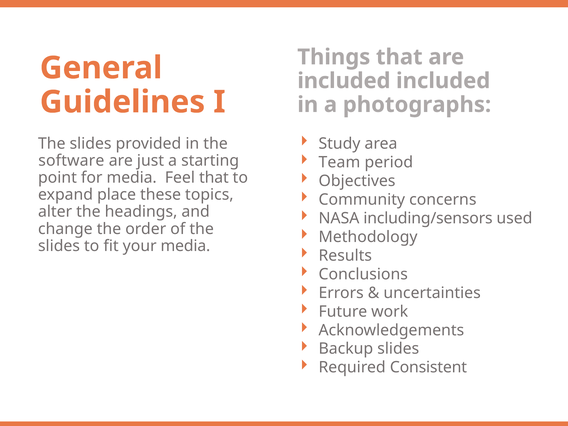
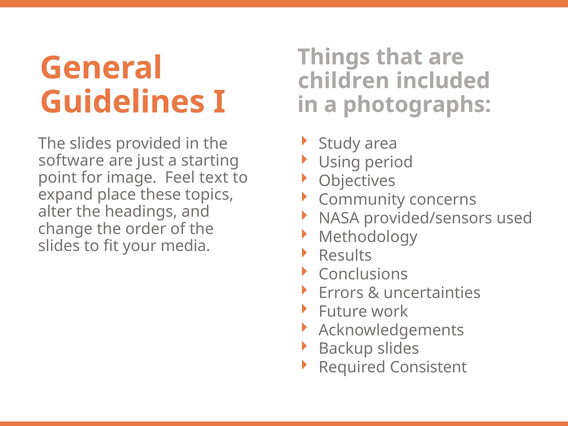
included at (344, 81): included -> children
Team: Team -> Using
for media: media -> image
Feel that: that -> text
including/sensors: including/sensors -> provided/sensors
